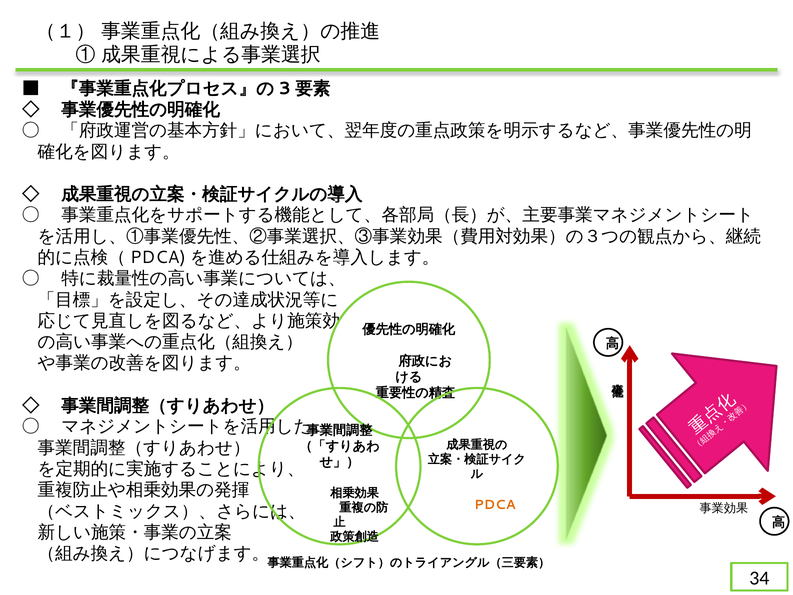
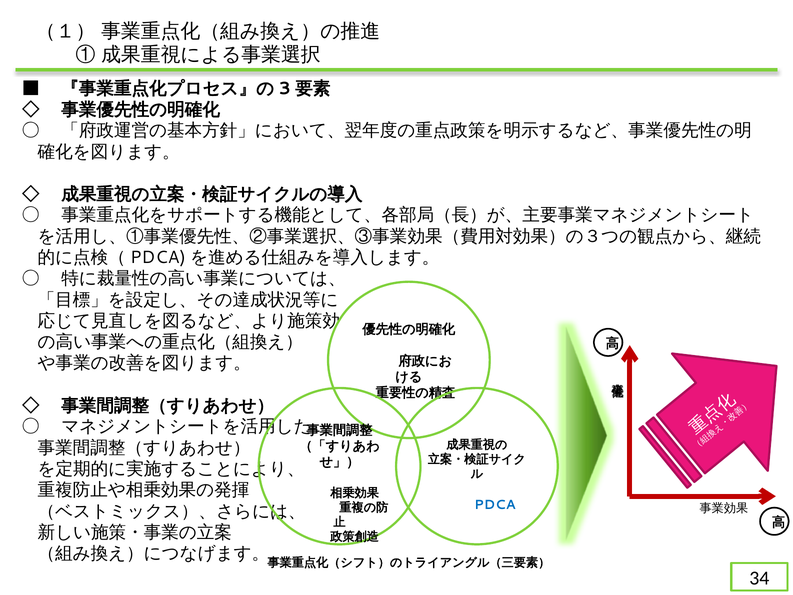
PDCA colour: orange -> blue
